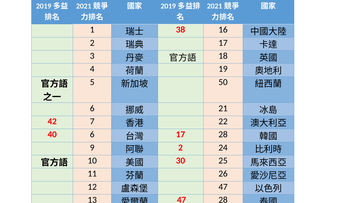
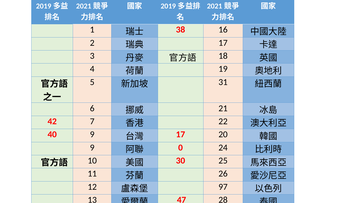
50: 50 -> 31
40 6: 6 -> 9
17 28: 28 -> 20
2 at (180, 148): 2 -> 0
47 at (223, 187): 47 -> 97
